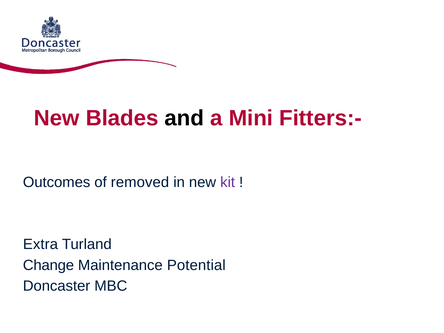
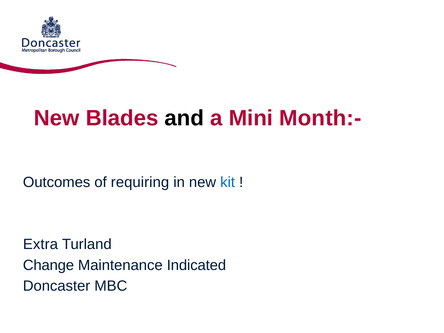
Fitters:-: Fitters:- -> Month:-
removed: removed -> requiring
kit colour: purple -> blue
Potential: Potential -> Indicated
